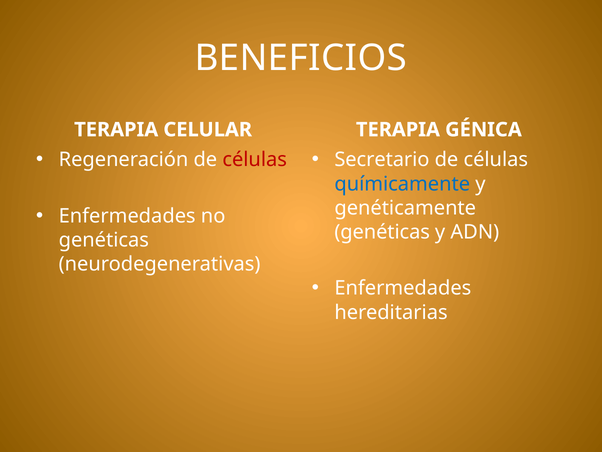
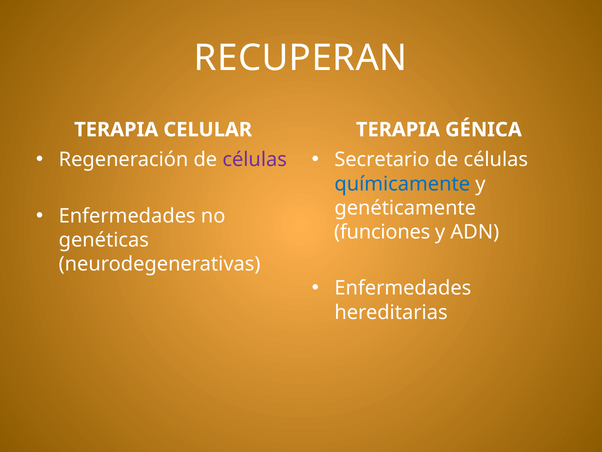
BENEFICIOS: BENEFICIOS -> RECUPERAN
células at (255, 160) colour: red -> purple
genéticas at (382, 232): genéticas -> funciones
